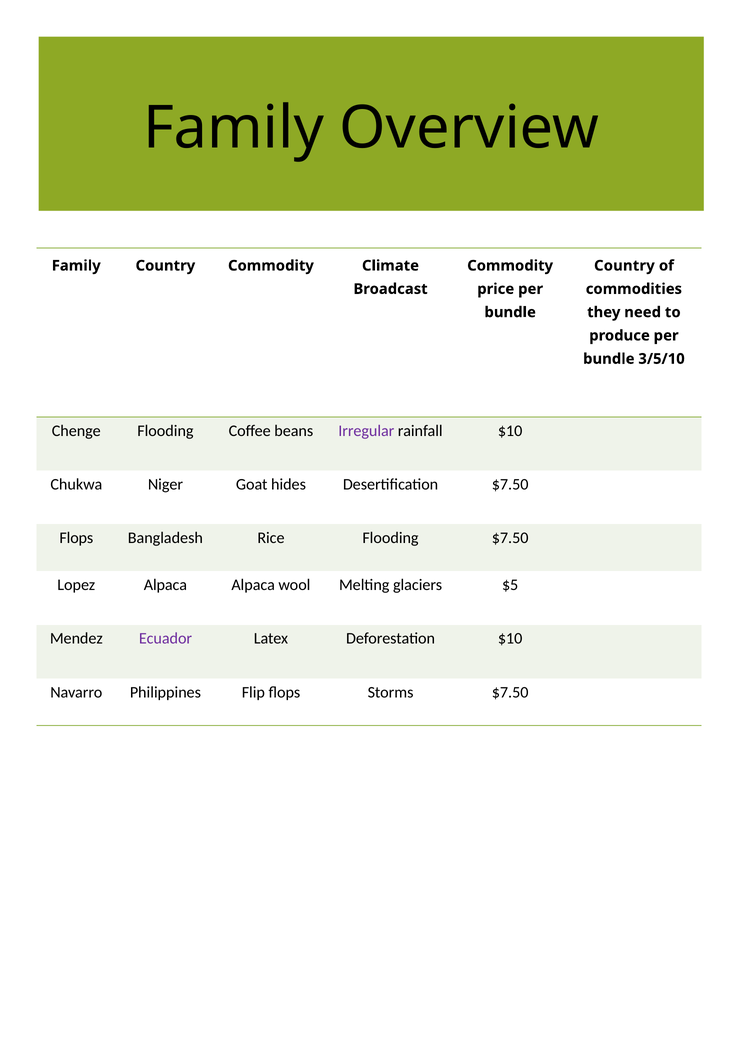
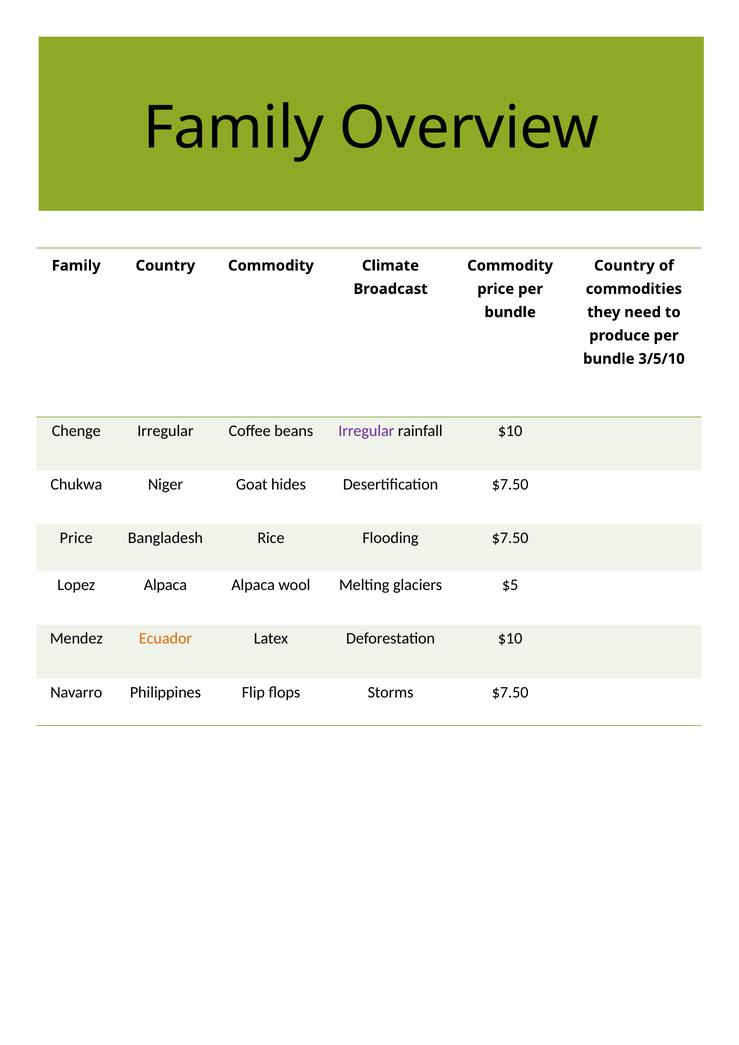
Chenge Flooding: Flooding -> Irregular
Flops at (76, 538): Flops -> Price
Ecuador colour: purple -> orange
